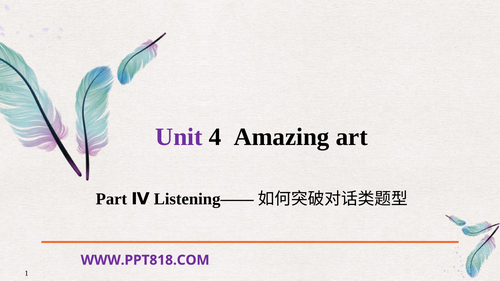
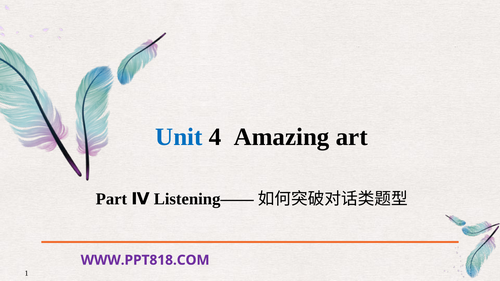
Unit colour: purple -> blue
